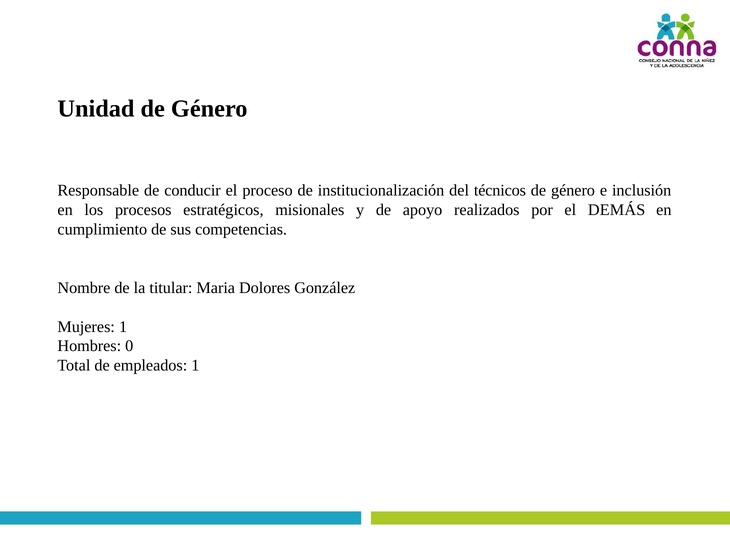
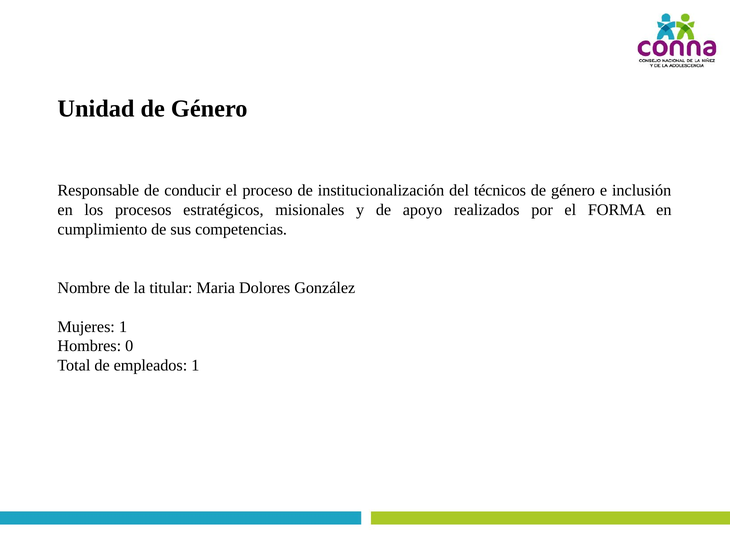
DEMÁS: DEMÁS -> FORMA
